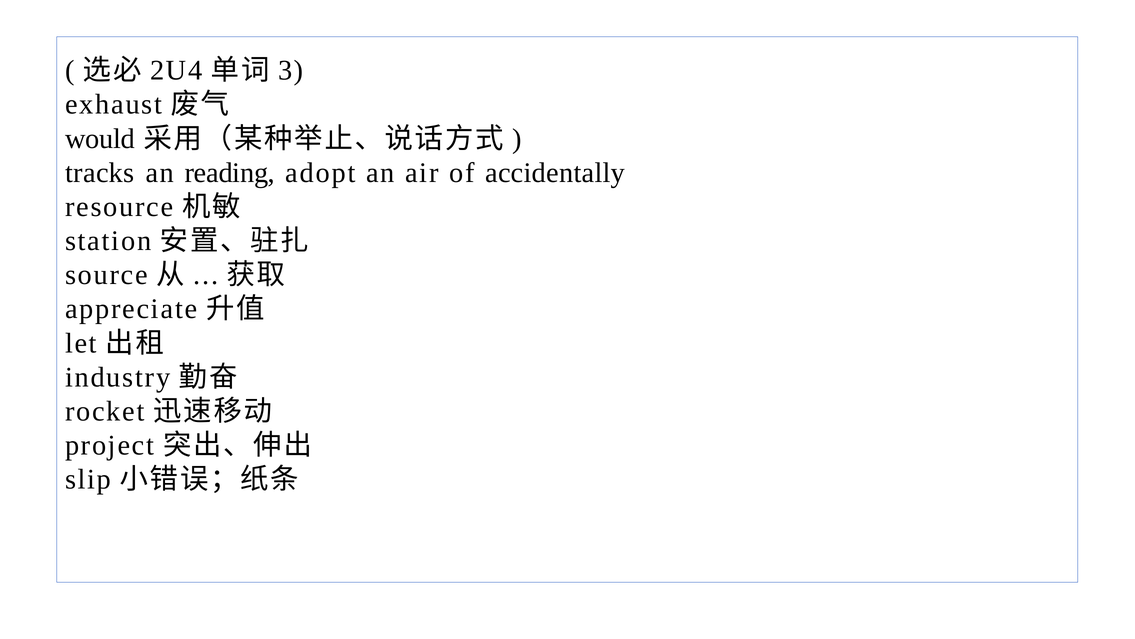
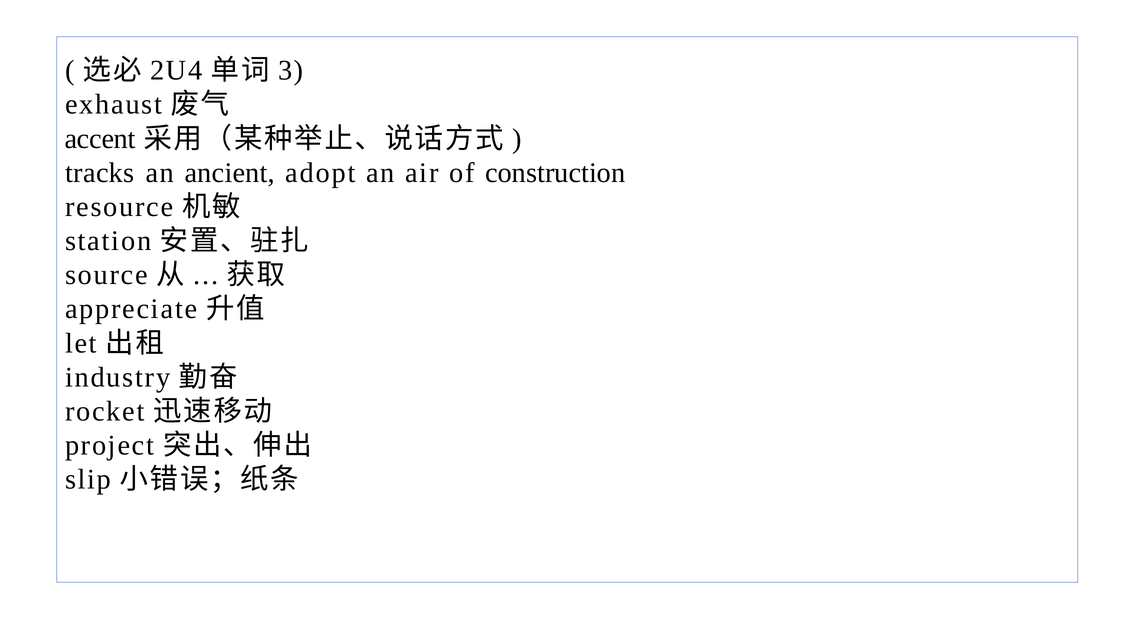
would: would -> accent
reading: reading -> ancient
accidentally: accidentally -> construction
